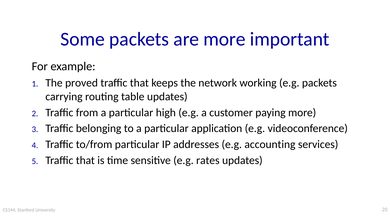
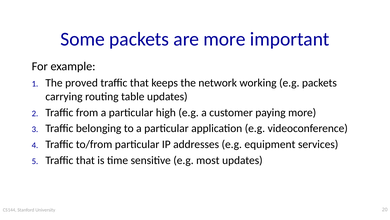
accounting: accounting -> equipment
rates: rates -> most
